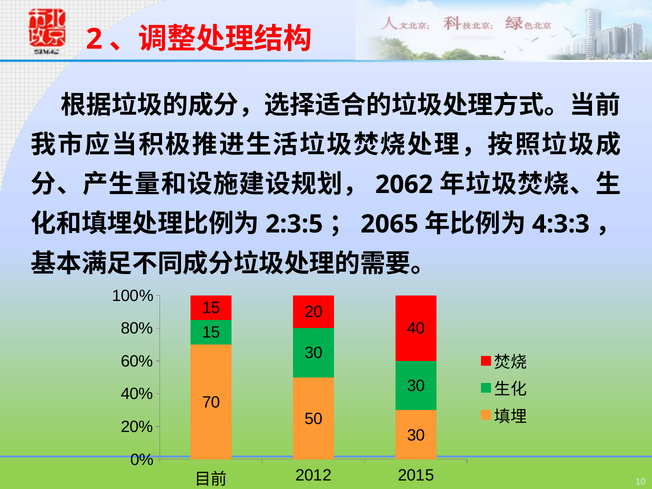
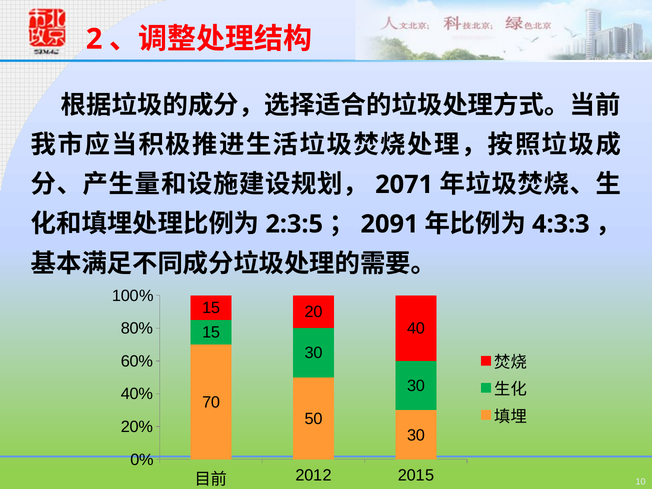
2062: 2062 -> 2071
2065: 2065 -> 2091
